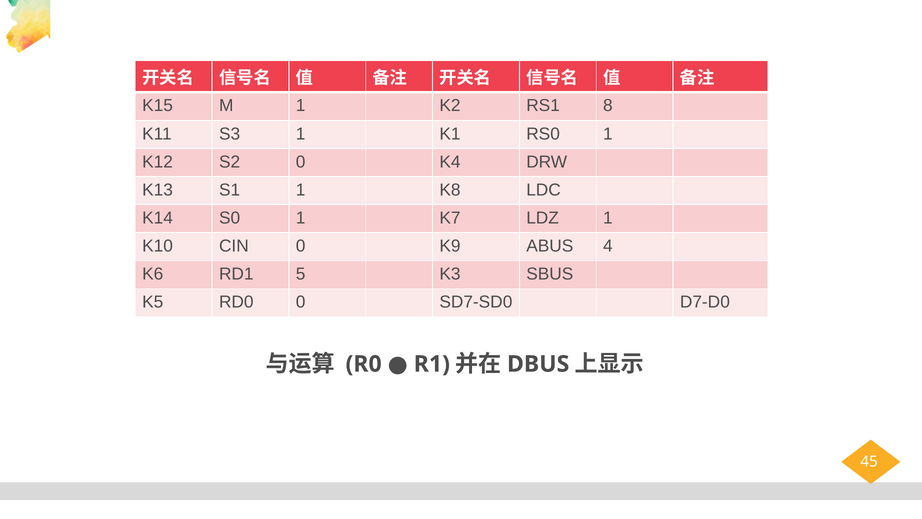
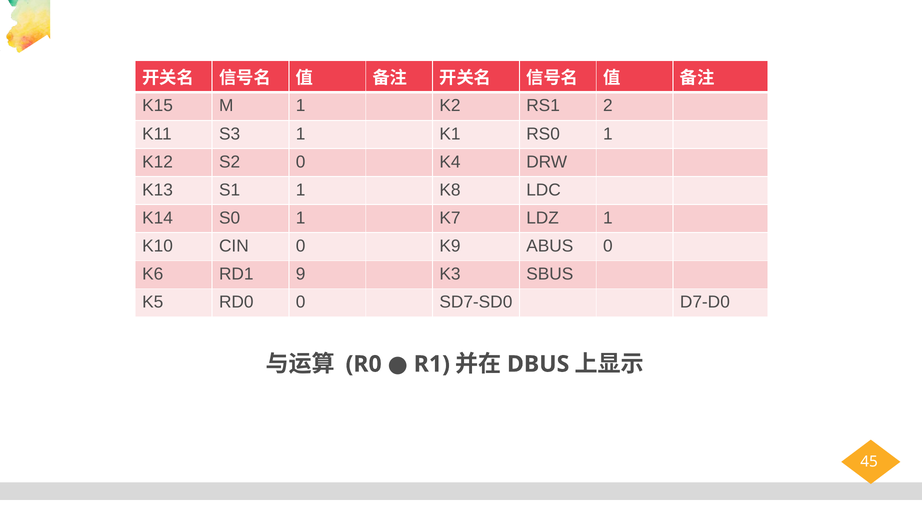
8: 8 -> 2
ABUS 4: 4 -> 0
5: 5 -> 9
